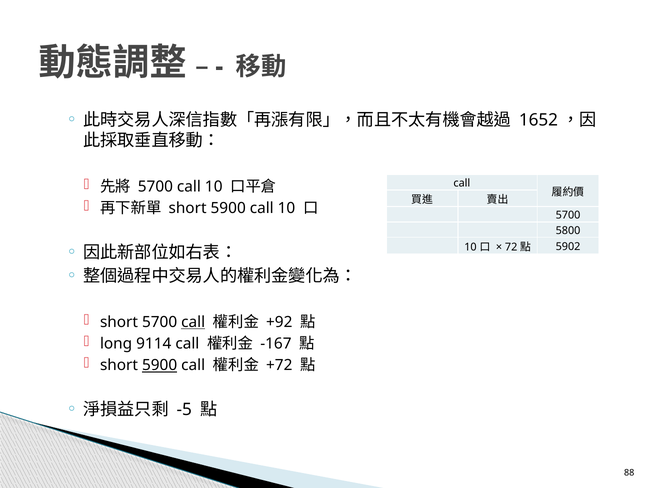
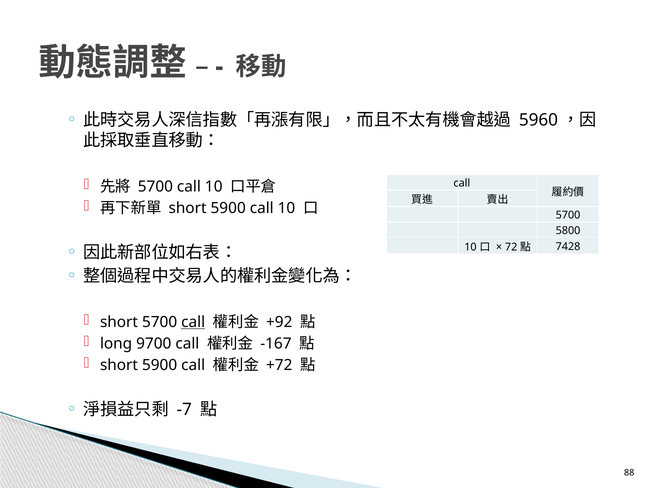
1652: 1652 -> 5960
5902: 5902 -> 7428
9114: 9114 -> 9700
5900 at (160, 365) underline: present -> none
-5: -5 -> -7
